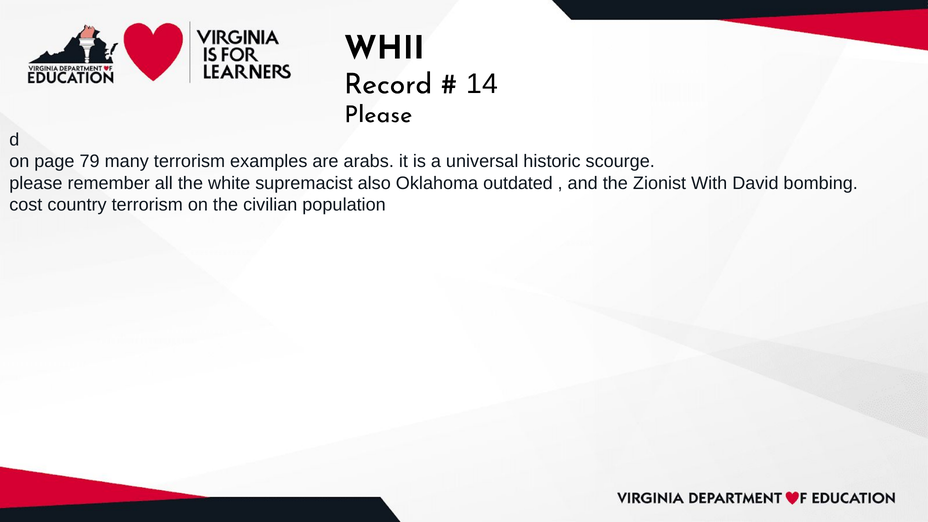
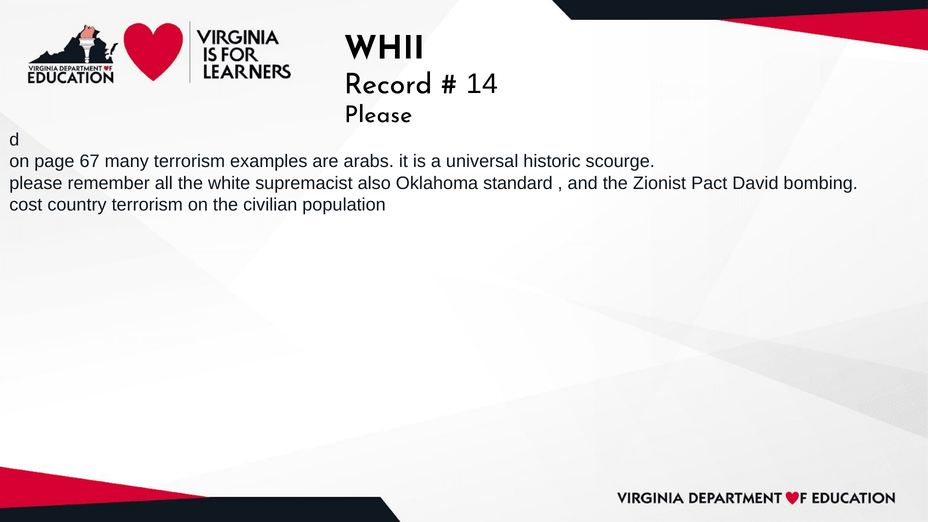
79: 79 -> 67
outdated: outdated -> standard
With: With -> Pact
